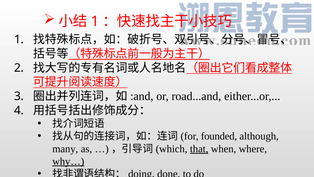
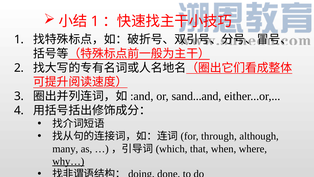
road...and: road...and -> sand...and
founded: founded -> through
that underline: present -> none
